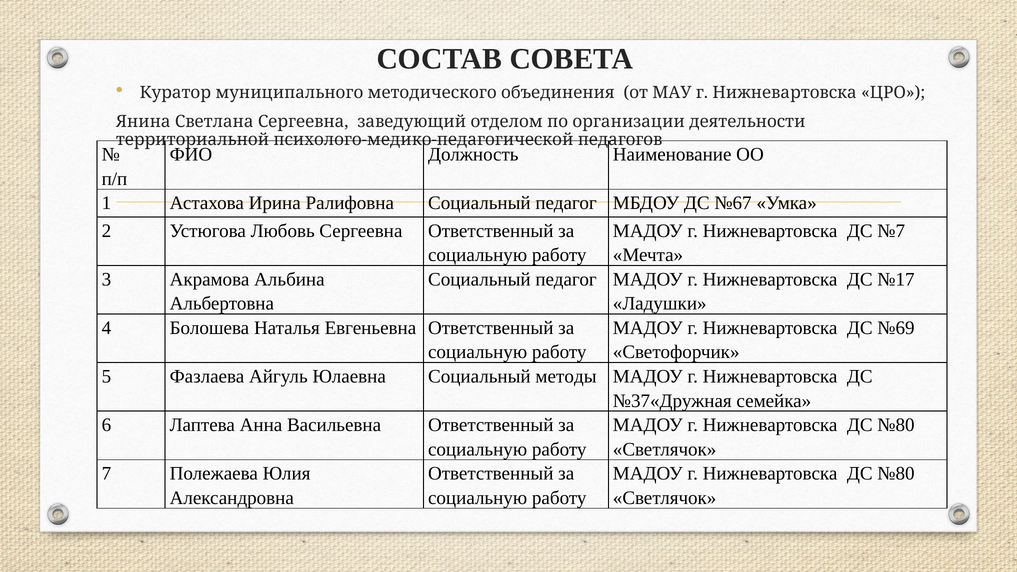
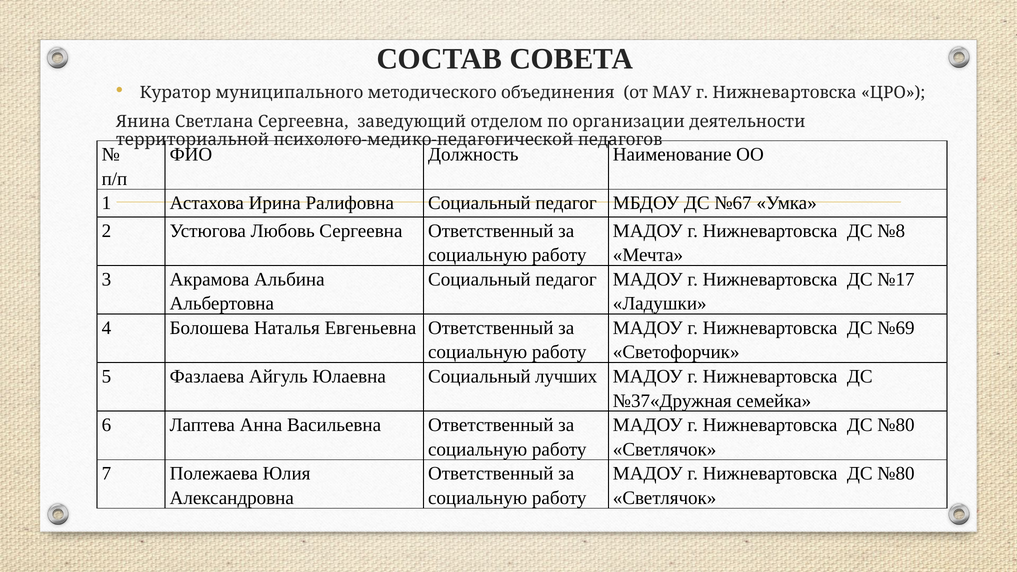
№7: №7 -> №8
методы: методы -> лучших
